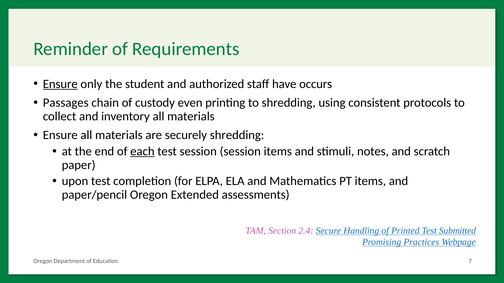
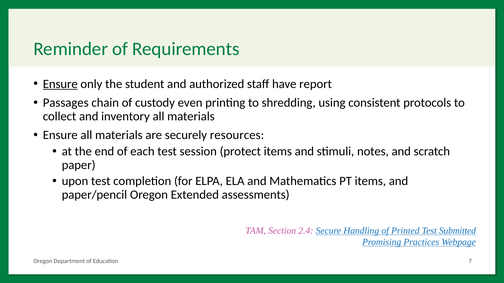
occurs: occurs -> report
securely shredding: shredding -> resources
each underline: present -> none
session session: session -> protect
